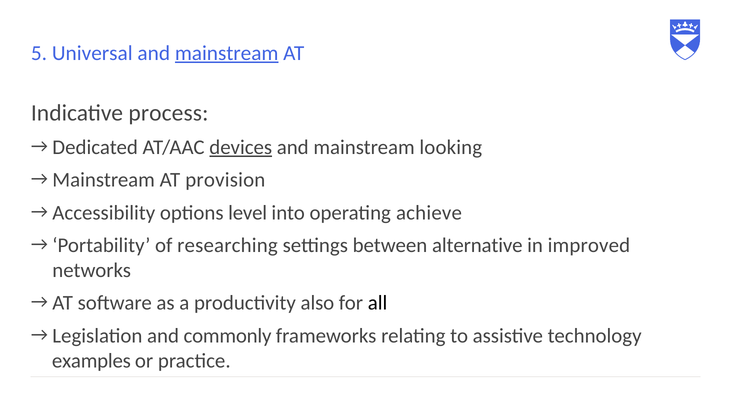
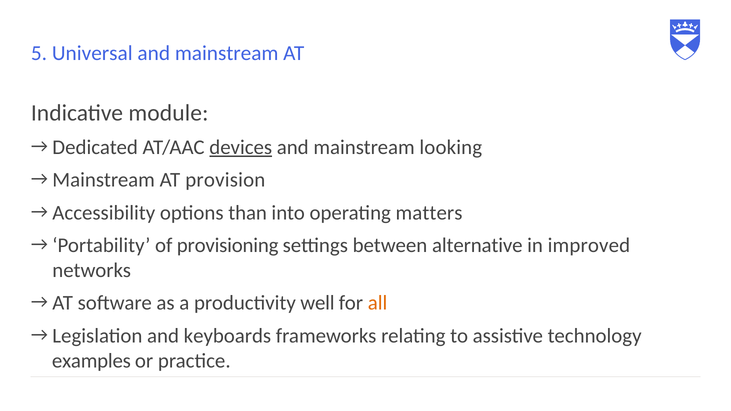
mainstream at (227, 53) underline: present -> none
process: process -> module
level: level -> than
achieve: achieve -> matters
researching: researching -> provisioning
also: also -> well
all colour: black -> orange
commonly: commonly -> keyboards
